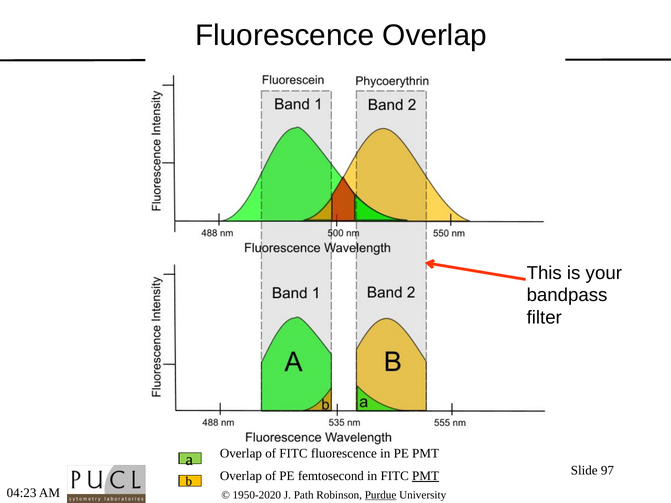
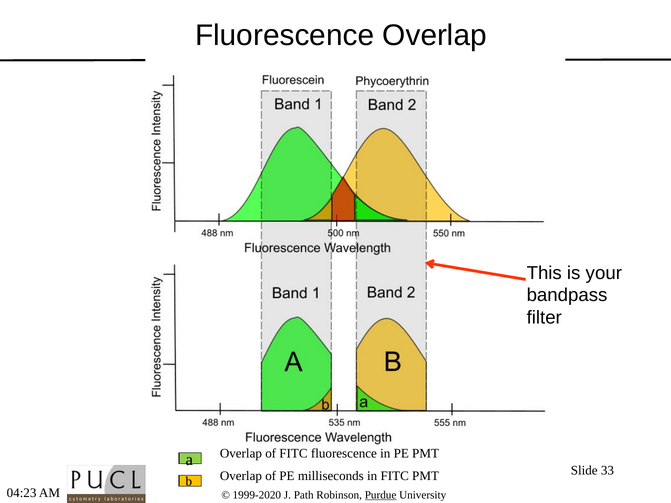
97: 97 -> 33
femtosecond: femtosecond -> milliseconds
PMT at (426, 476) underline: present -> none
1950-2020: 1950-2020 -> 1999-2020
